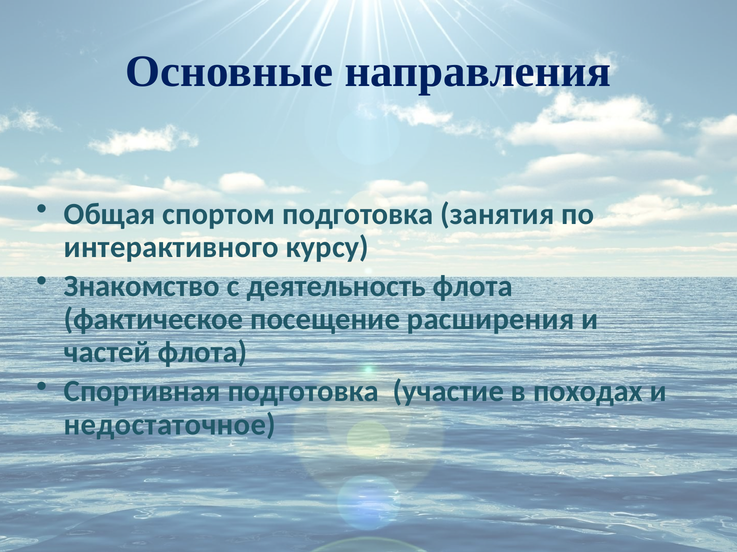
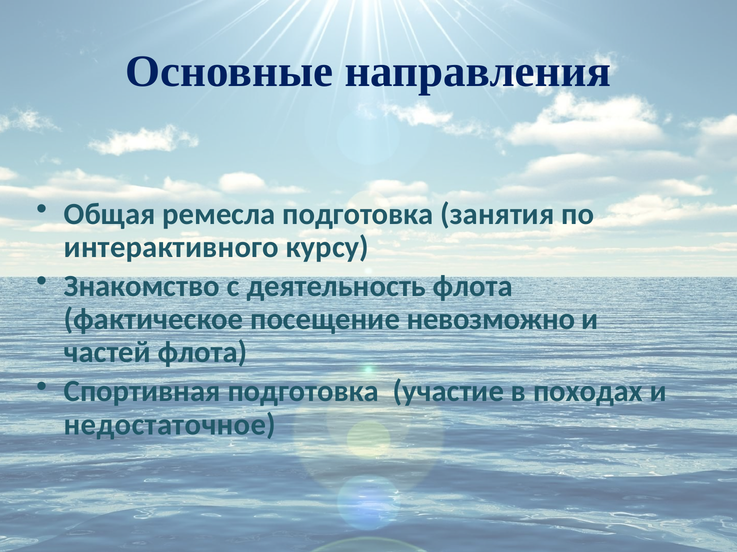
спортом: спортом -> ремесла
расширения: расширения -> невозможно
